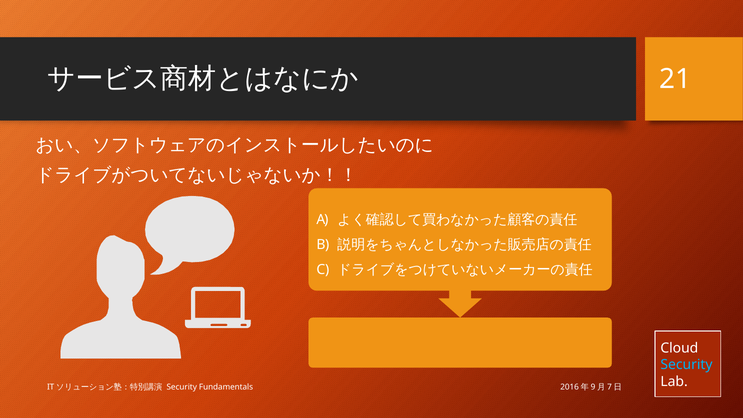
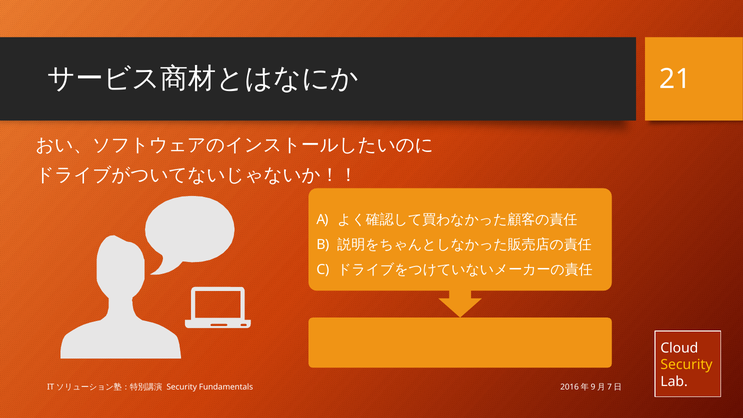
Security at (686, 365) colour: light blue -> yellow
